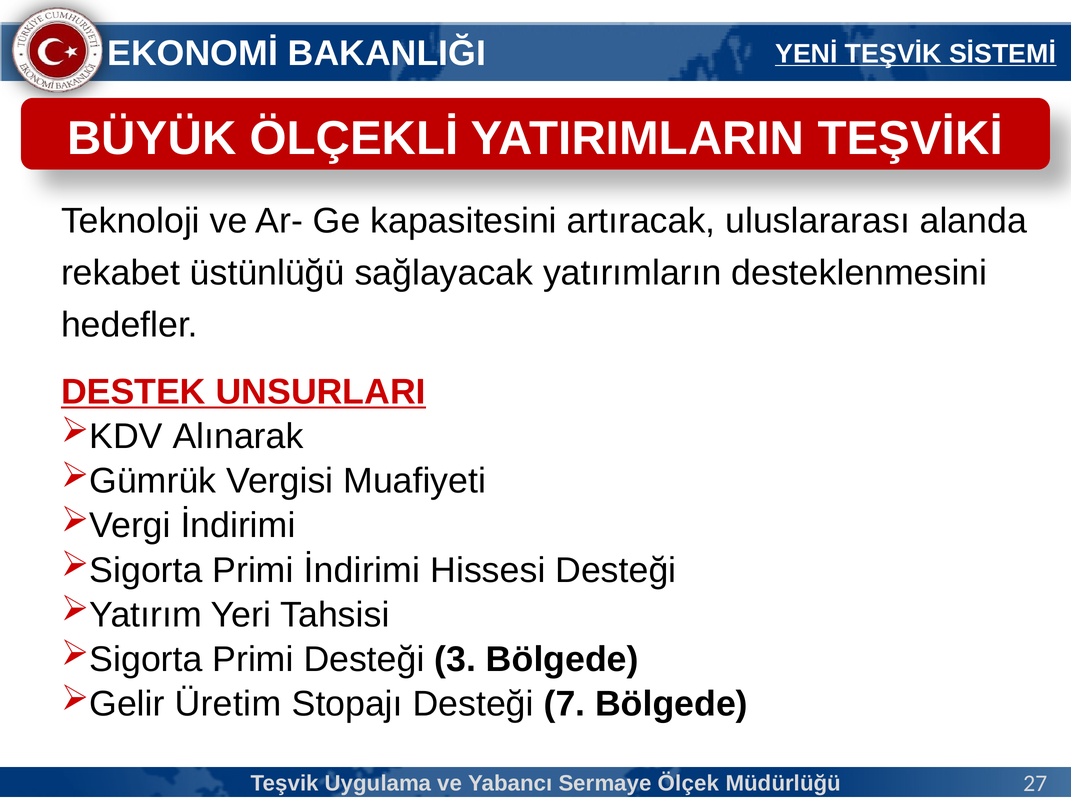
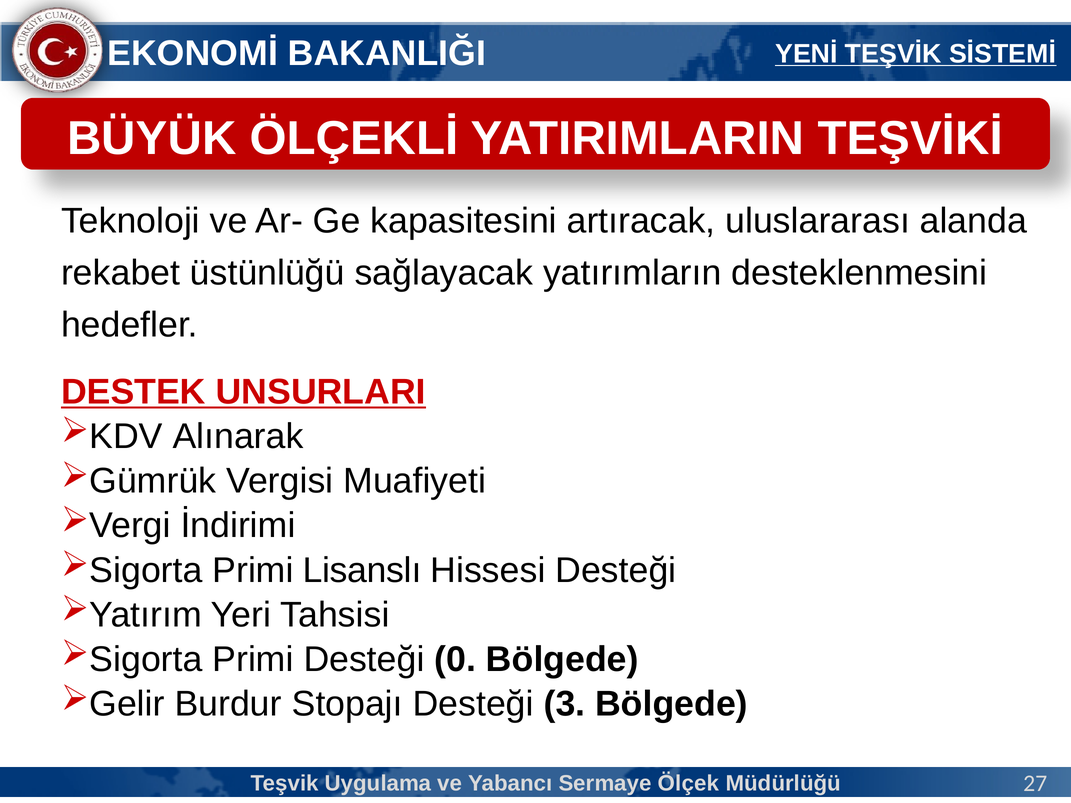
Primi İndirimi: İndirimi -> Lisanslı
3: 3 -> 0
Üretim: Üretim -> Burdur
7: 7 -> 3
